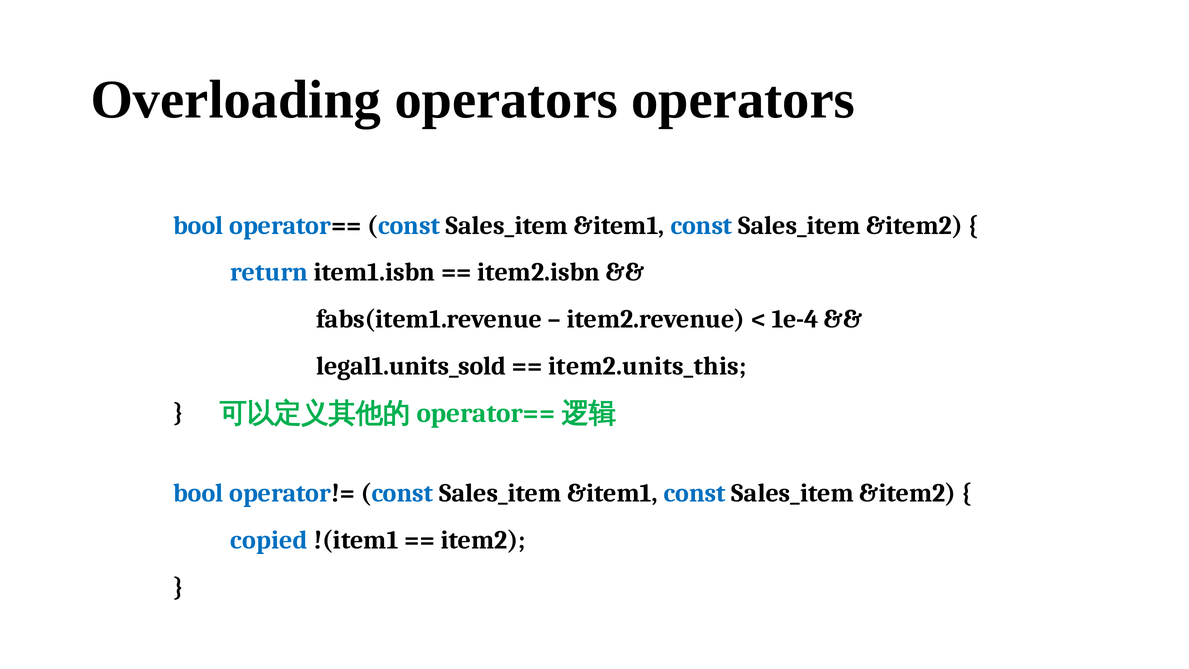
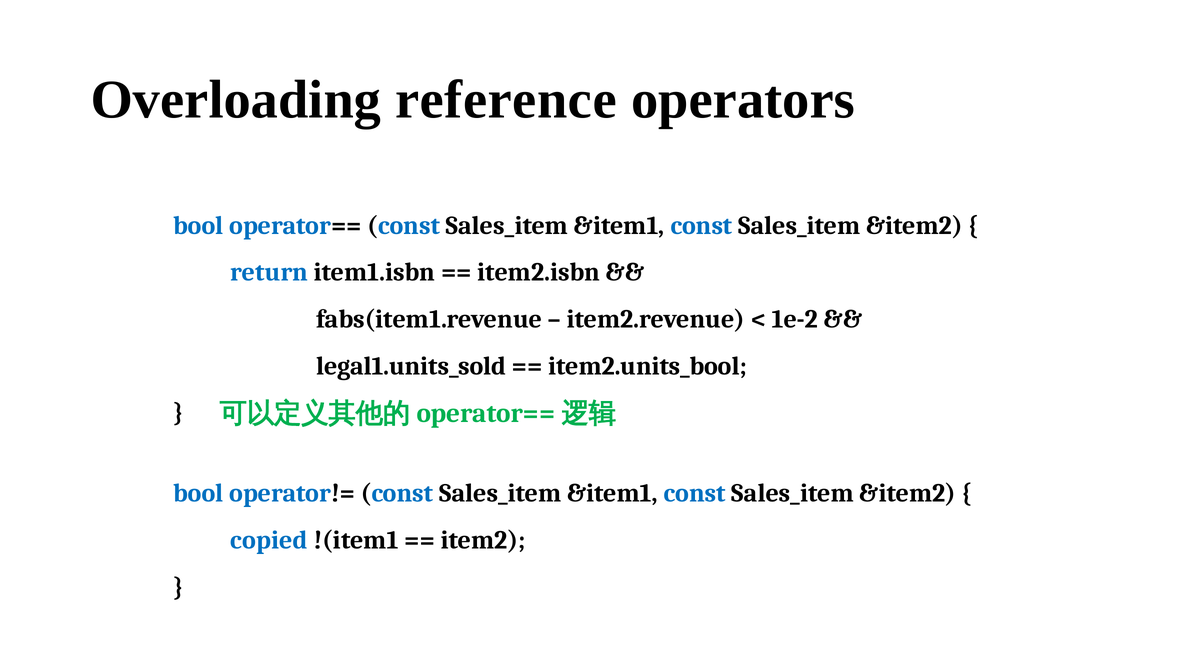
Overloading operators: operators -> reference
1e-4: 1e-4 -> 1e-2
item2.units_this: item2.units_this -> item2.units_bool
